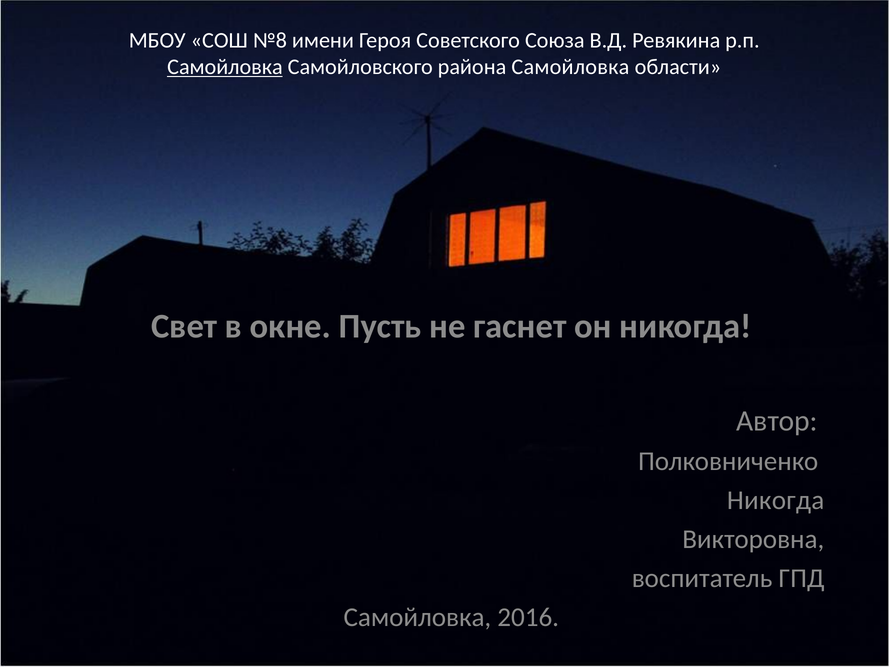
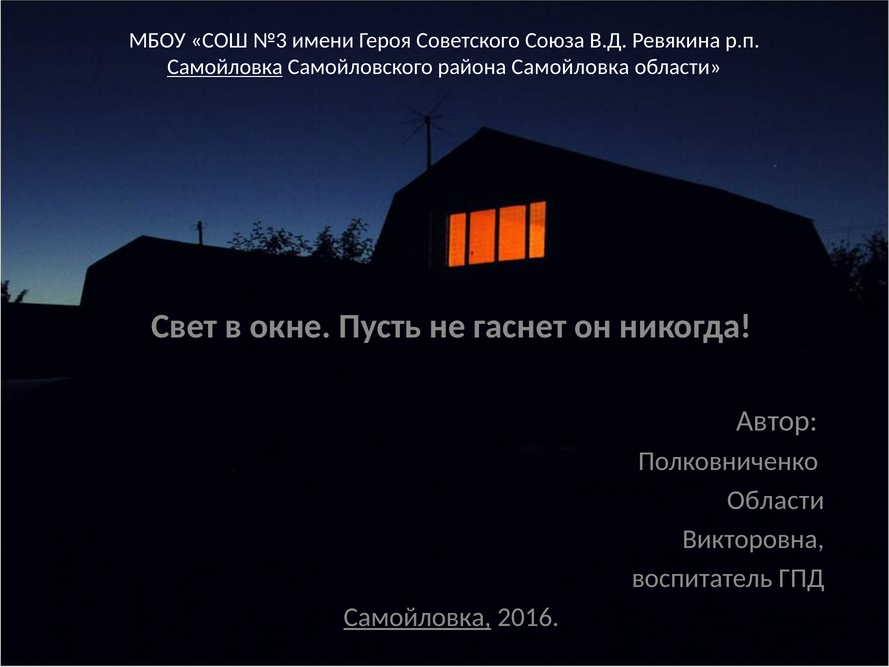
№8: №8 -> №3
Никогда at (776, 500): Никогда -> Области
Самойловка at (417, 617) underline: none -> present
